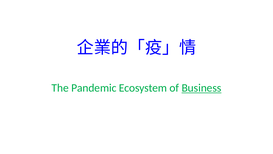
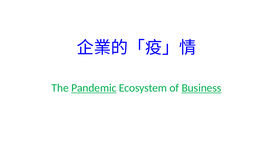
Pandemic underline: none -> present
